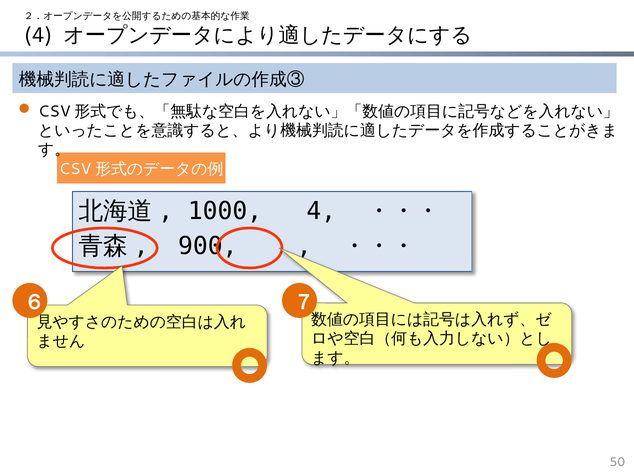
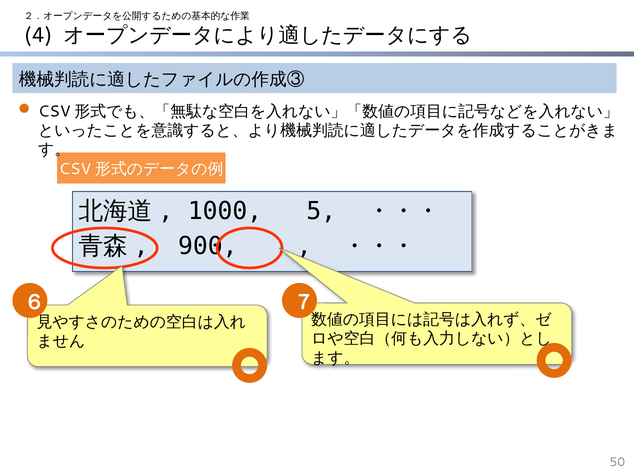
1000 4: 4 -> 5
